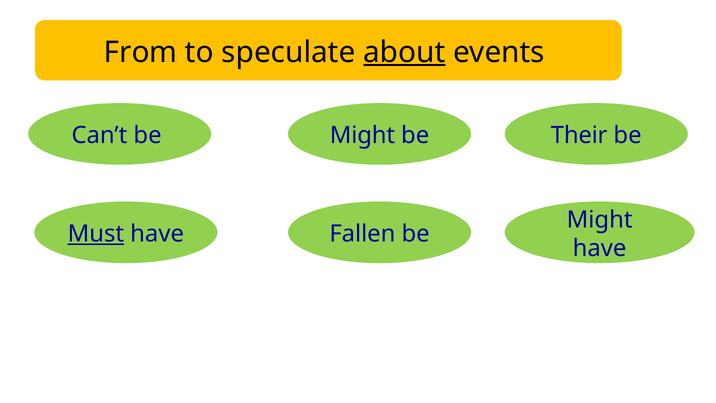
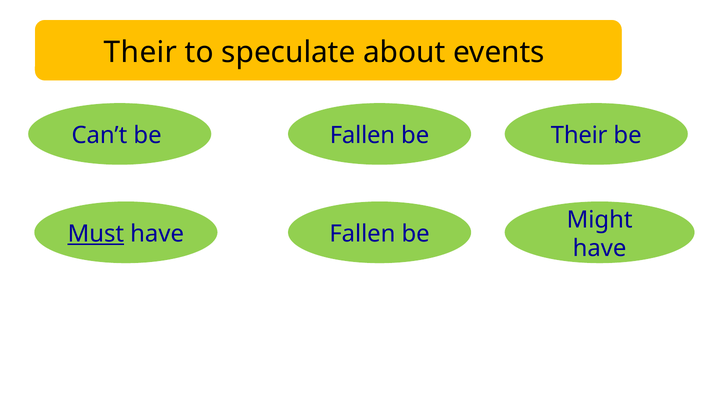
From at (141, 52): From -> Their
about underline: present -> none
Can’t be Might: Might -> Fallen
